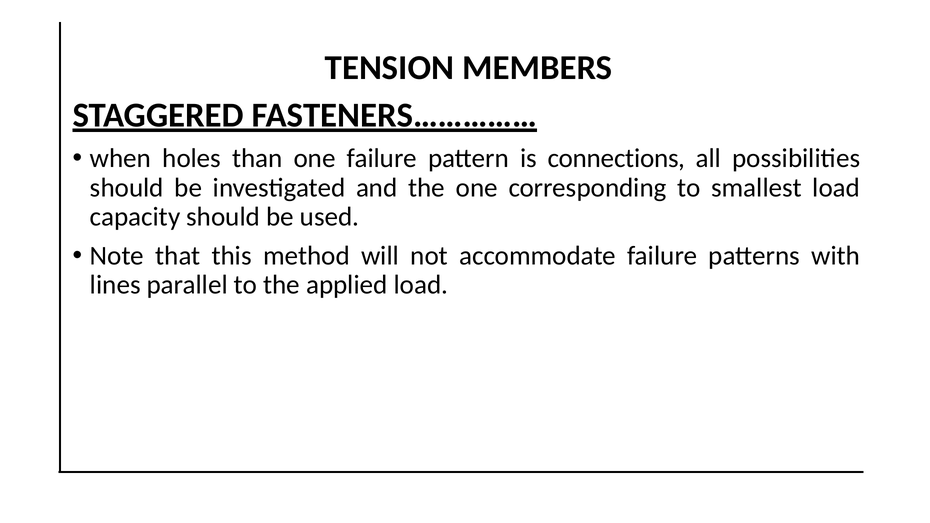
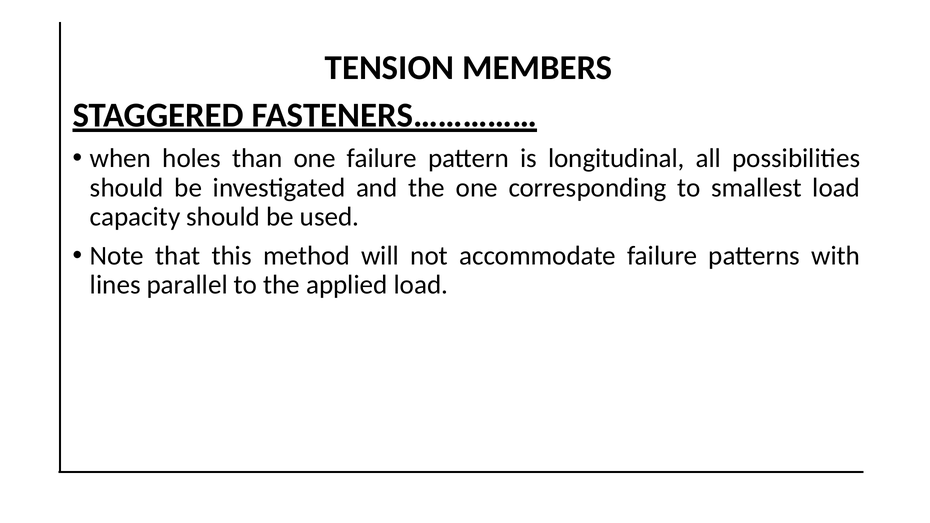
connections: connections -> longitudinal
